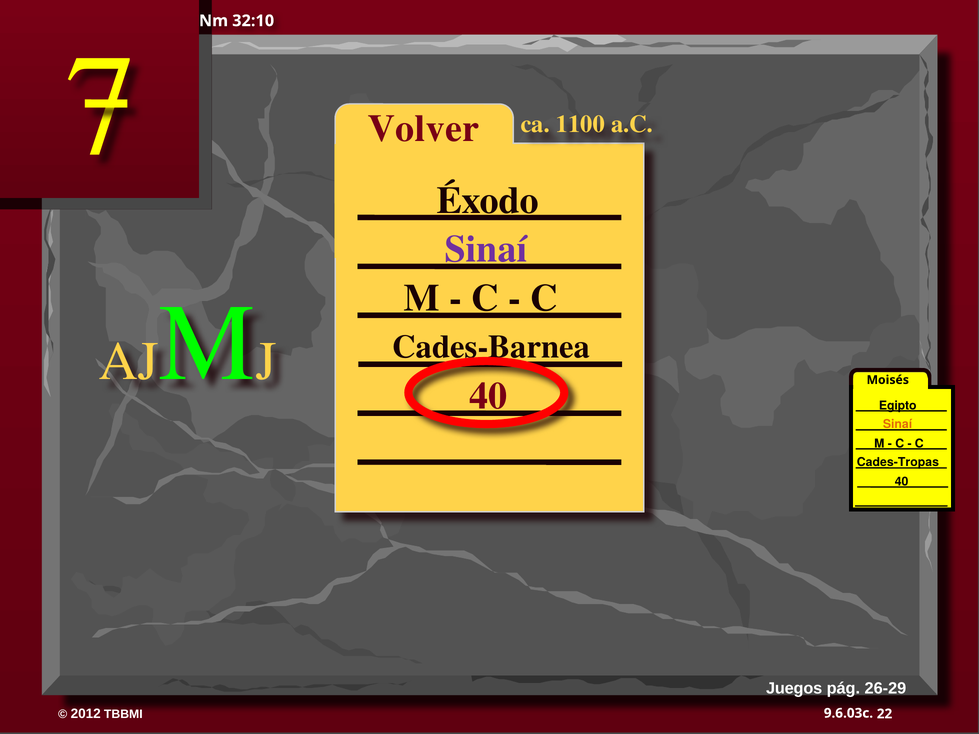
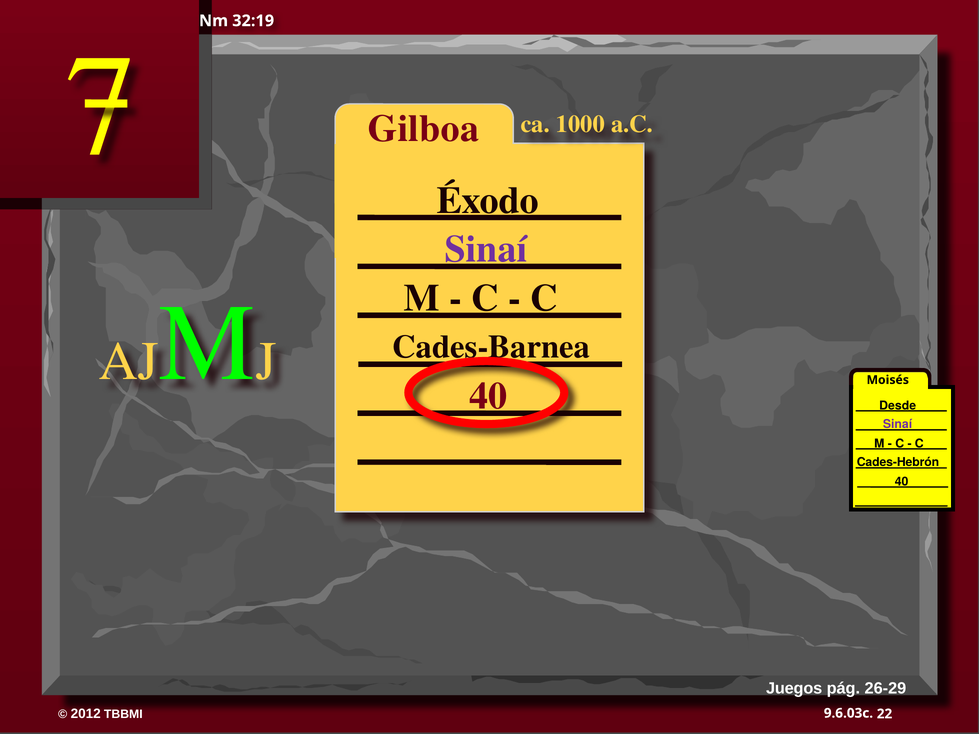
32:10: 32:10 -> 32:19
1100: 1100 -> 1000
Volver: Volver -> Gilboa
Egipto: Egipto -> Desde
Sinaí at (898, 424) colour: orange -> purple
Cades-Tropas: Cades-Tropas -> Cades-Hebrón
